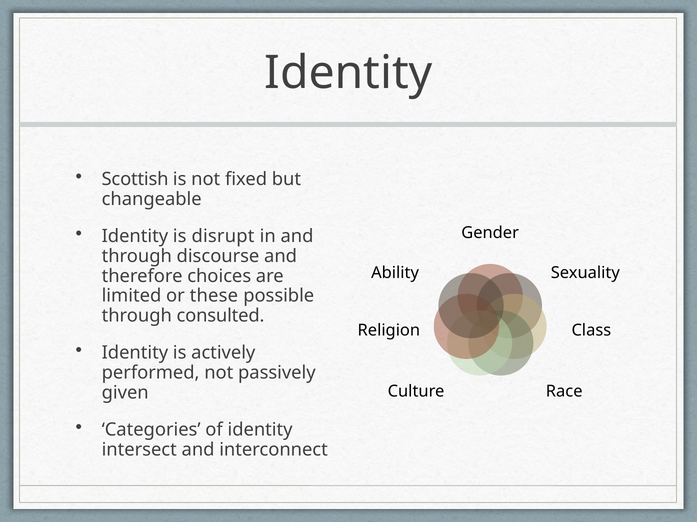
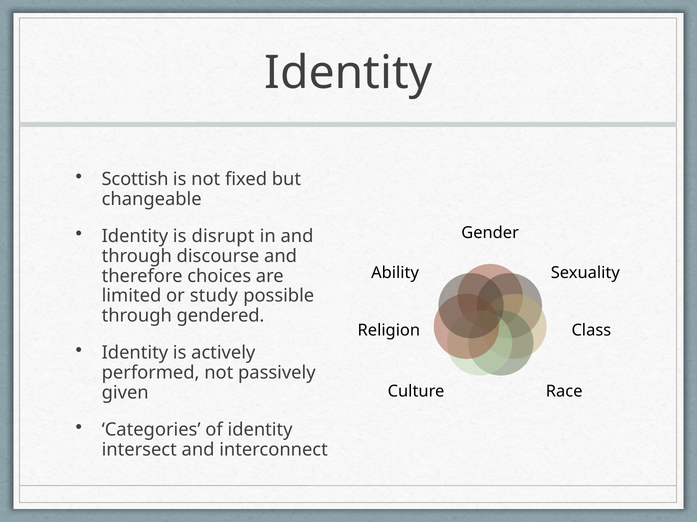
these: these -> study
consulted: consulted -> gendered
